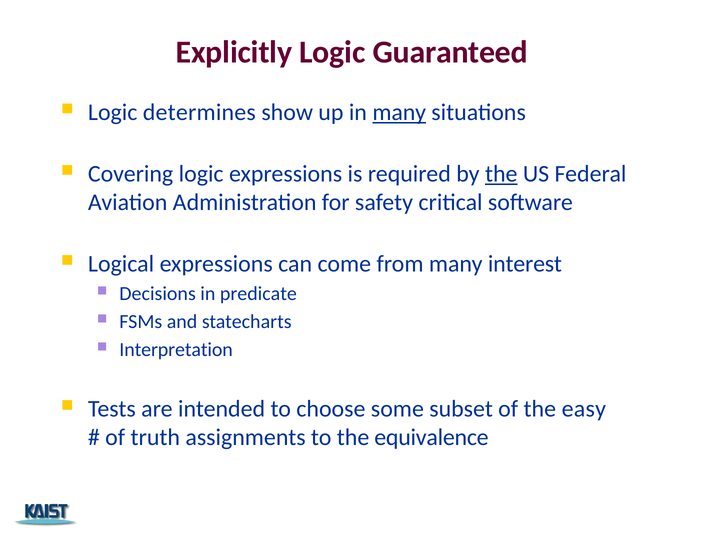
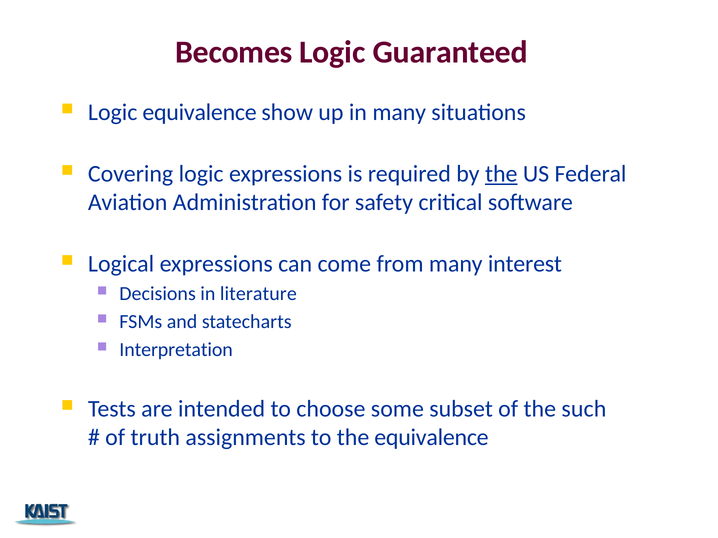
Explicitly: Explicitly -> Becomes
Logic determines: determines -> equivalence
many at (399, 112) underline: present -> none
predicate: predicate -> literature
easy: easy -> such
